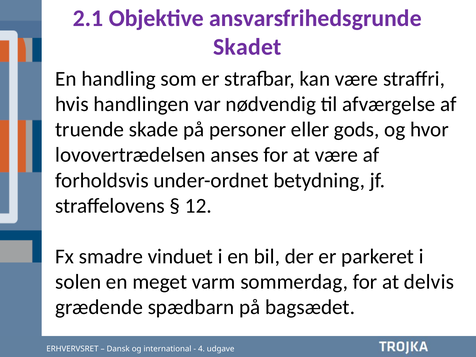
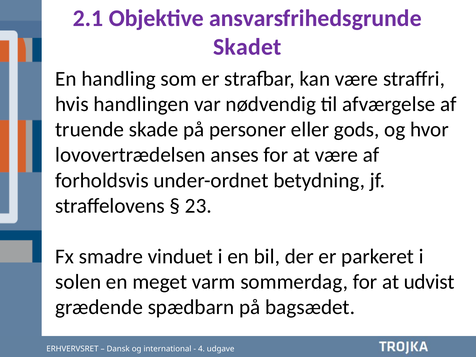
12: 12 -> 23
delvis: delvis -> udvist
